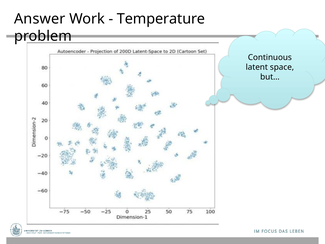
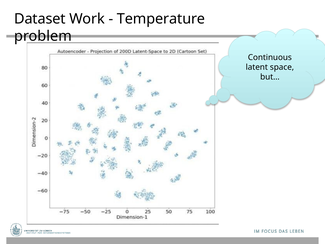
Answer: Answer -> Dataset
